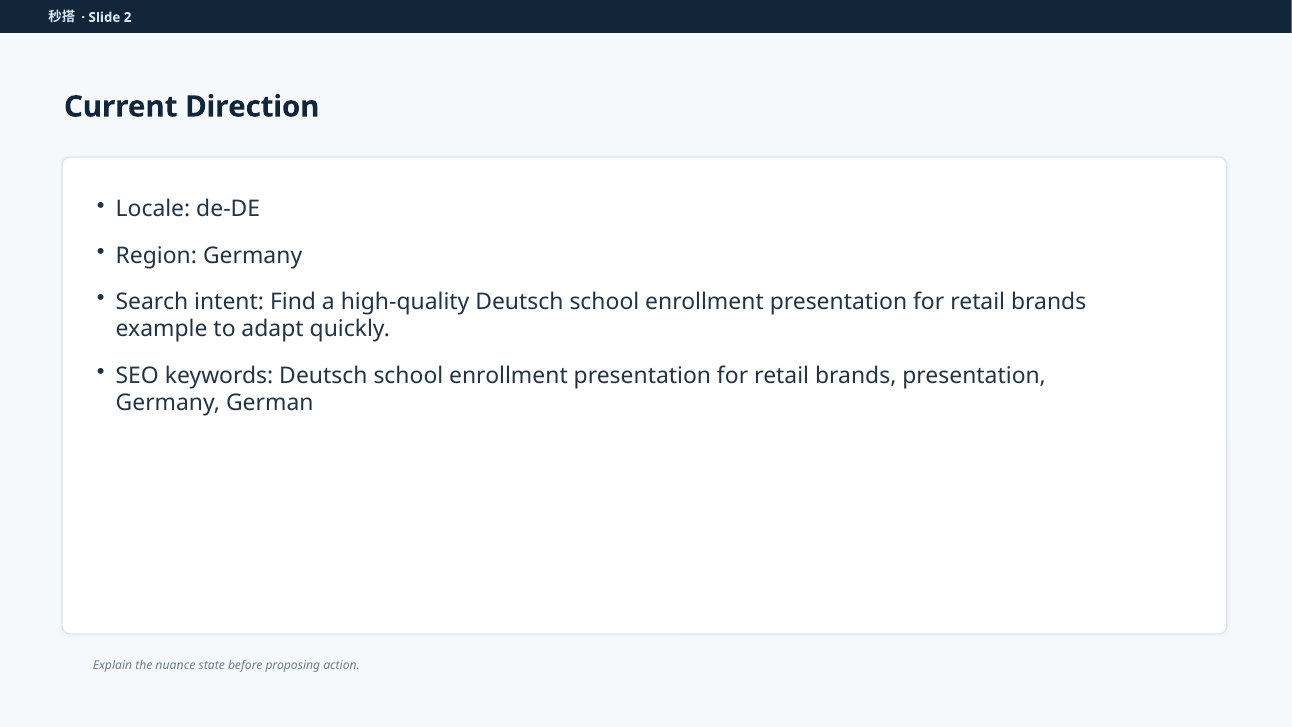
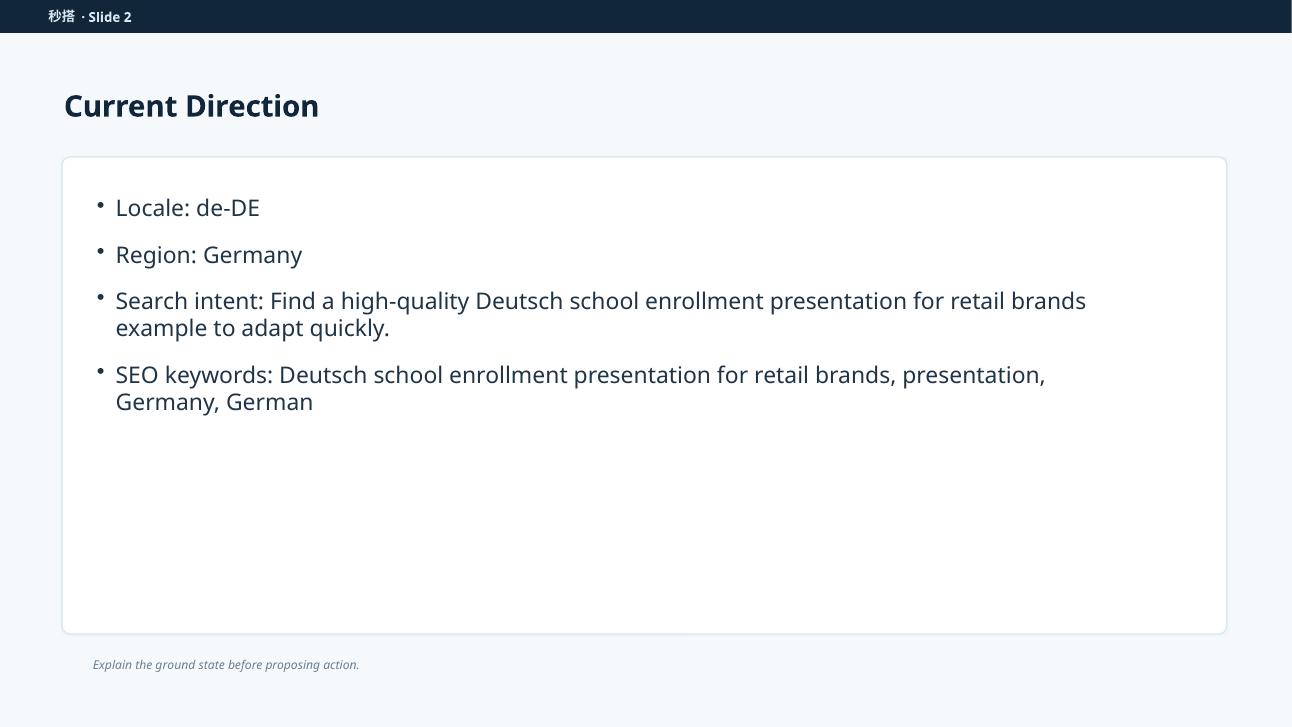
nuance: nuance -> ground
